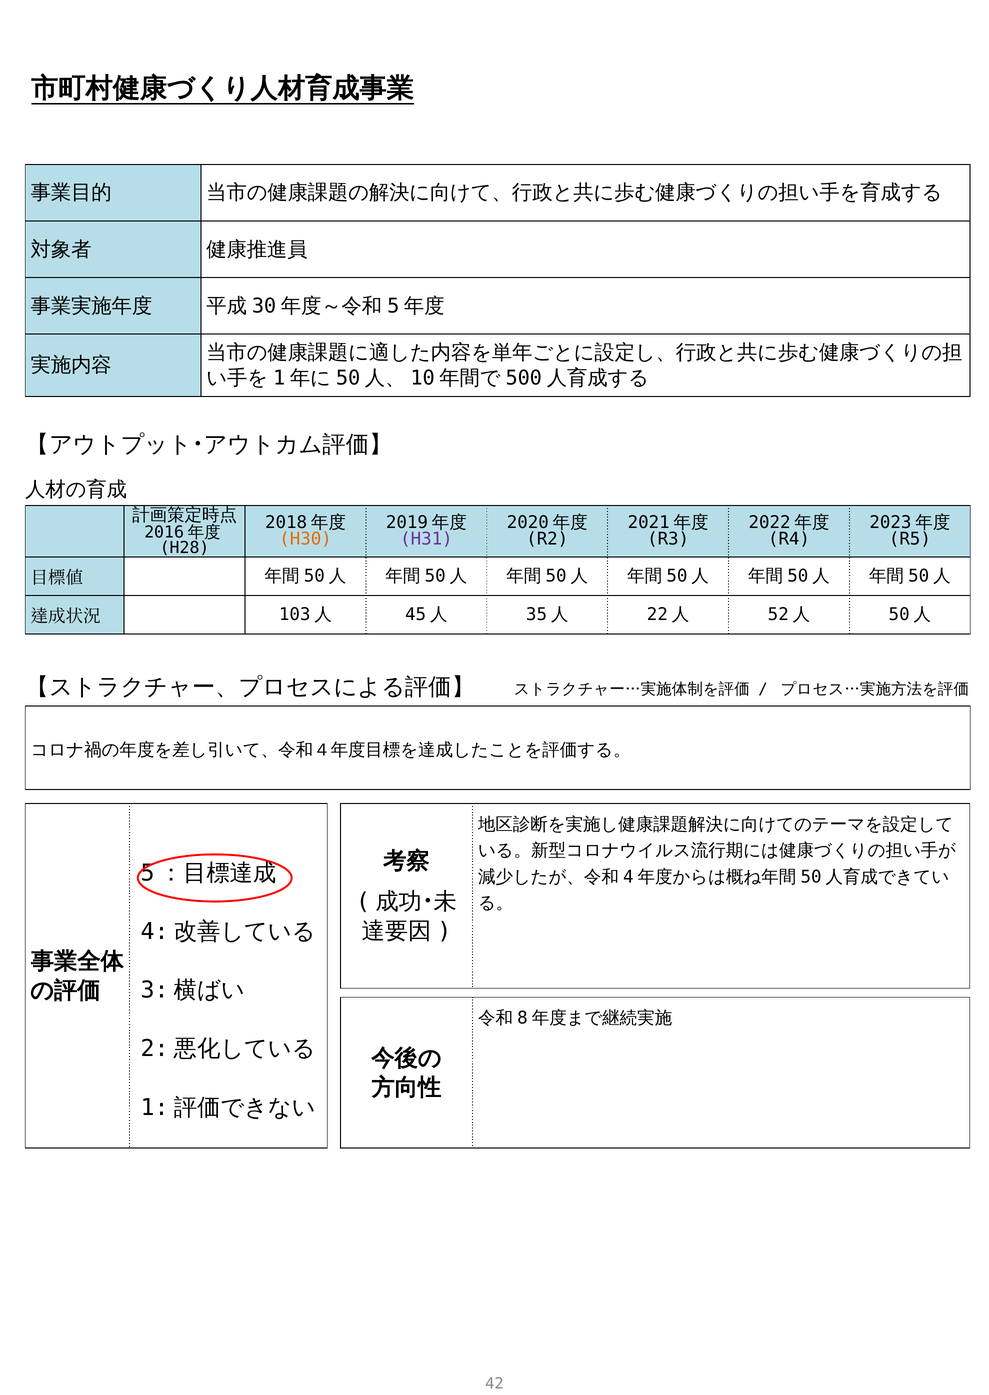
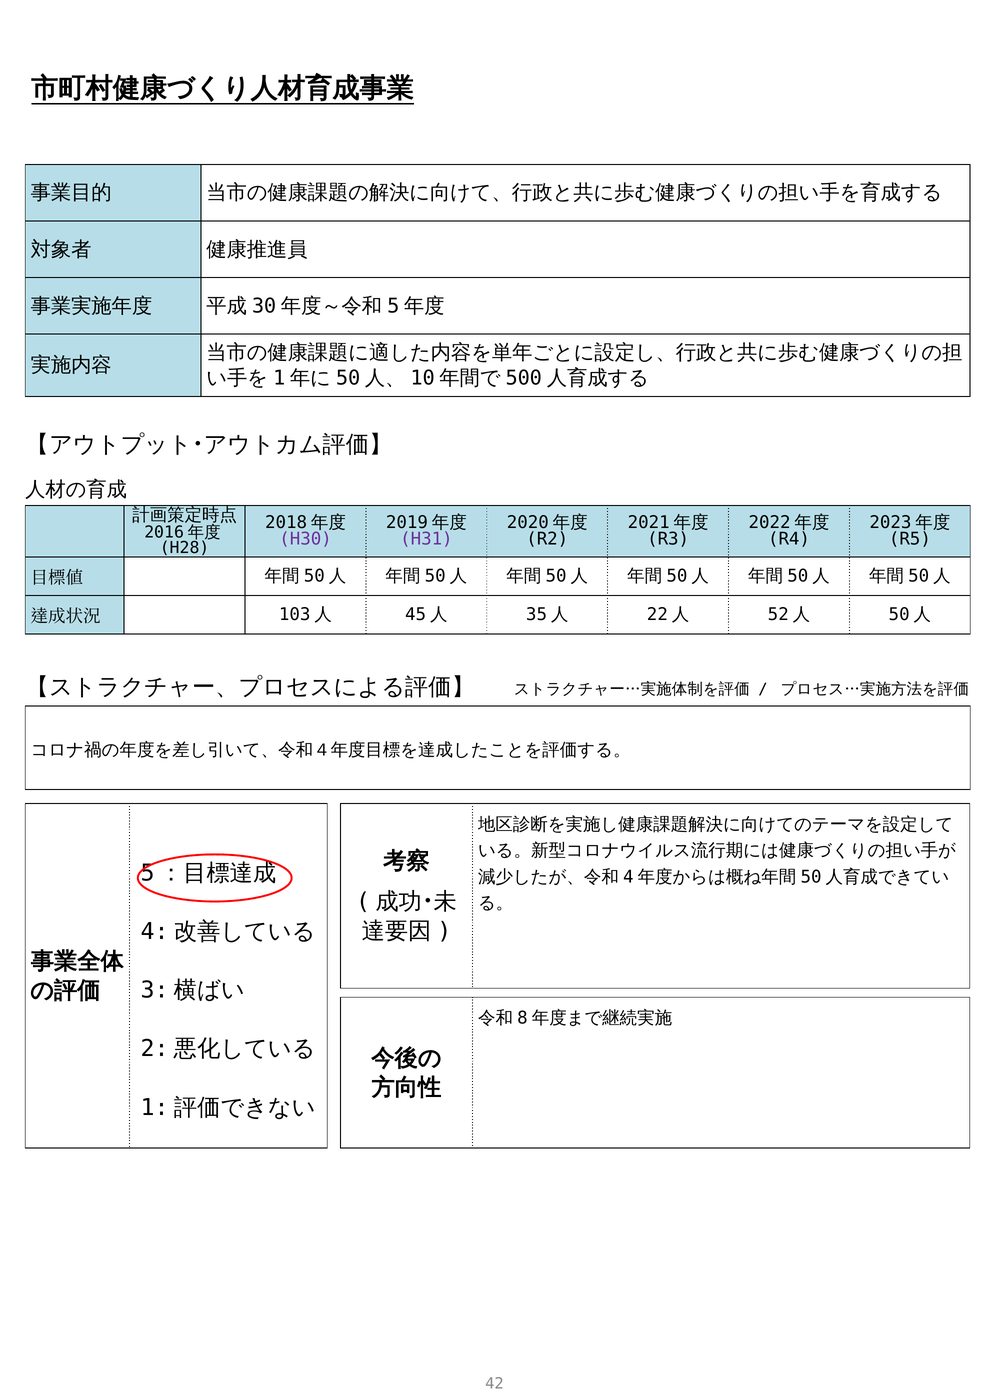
H30 colour: orange -> purple
